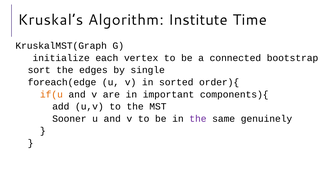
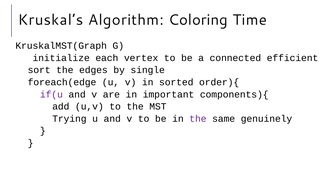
Institute: Institute -> Coloring
bootstrap: bootstrap -> efficient
if(u colour: orange -> purple
Sooner: Sooner -> Trying
